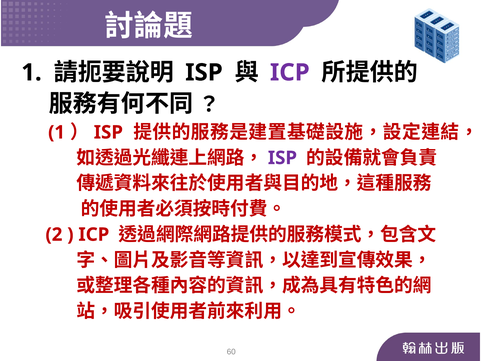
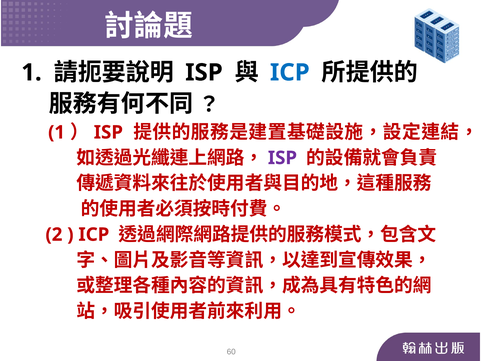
ICP at (290, 72) colour: purple -> blue
